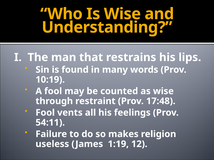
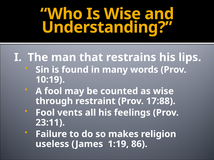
17:48: 17:48 -> 17:88
54:11: 54:11 -> 23:11
12: 12 -> 86
